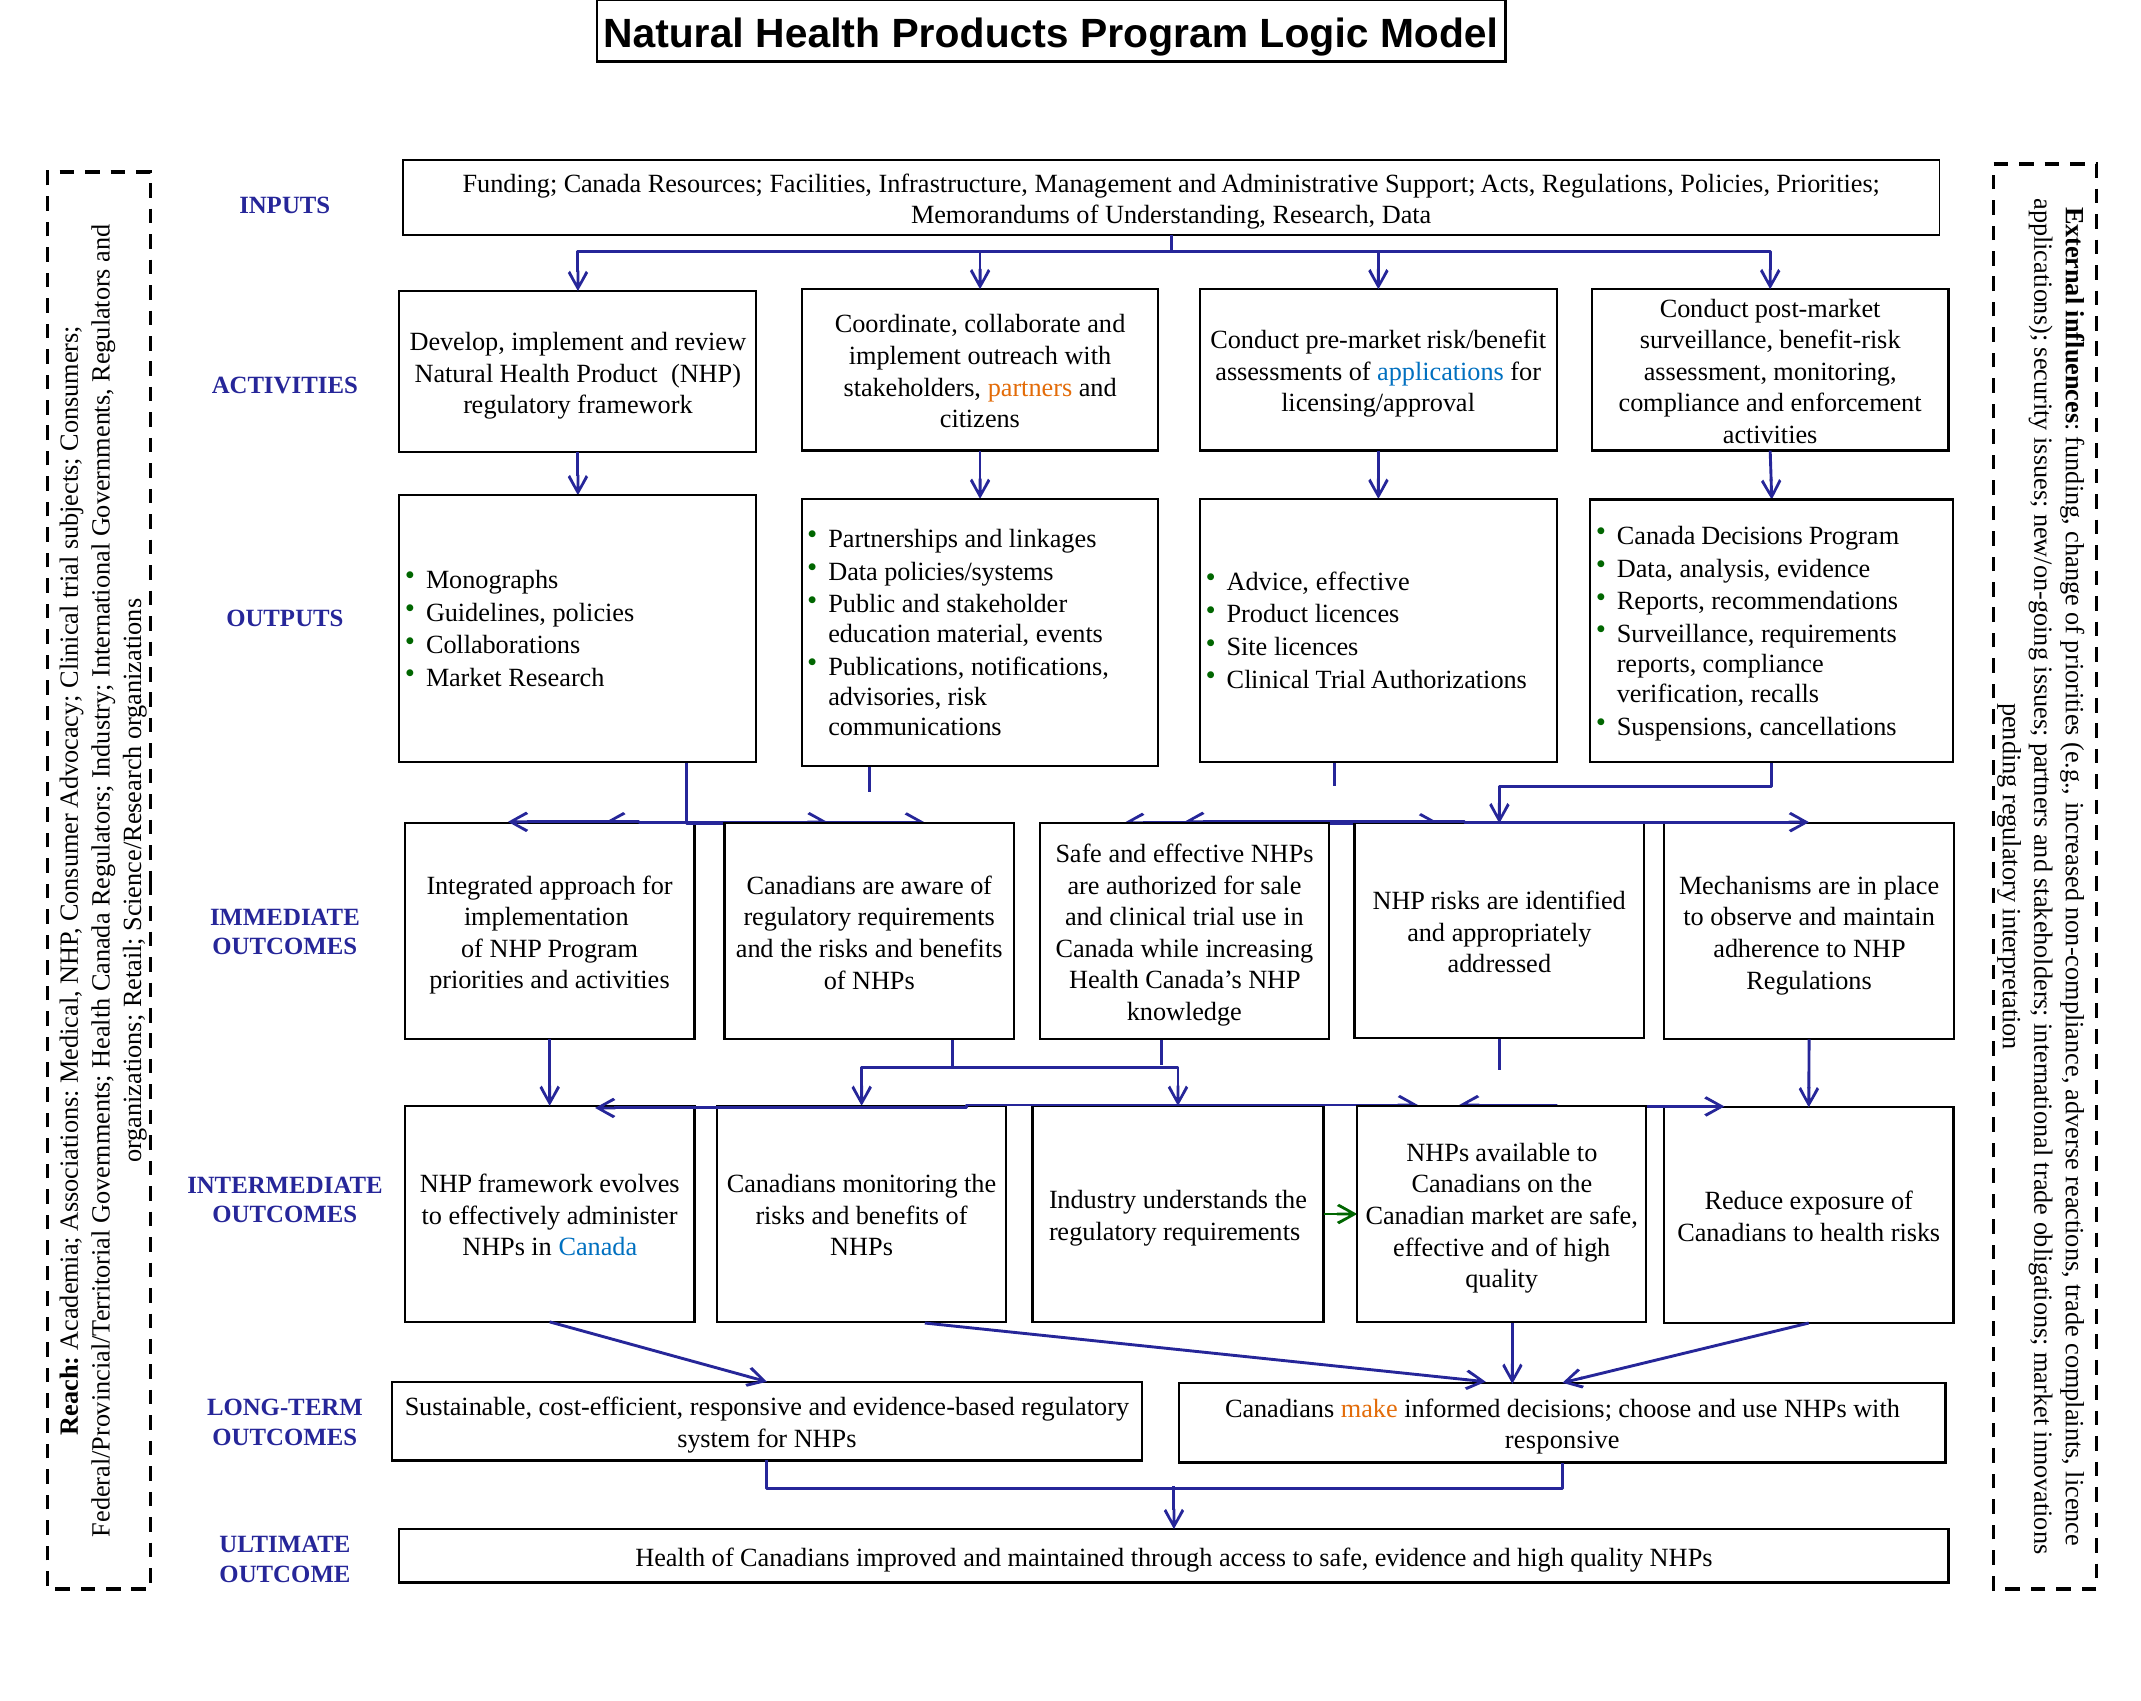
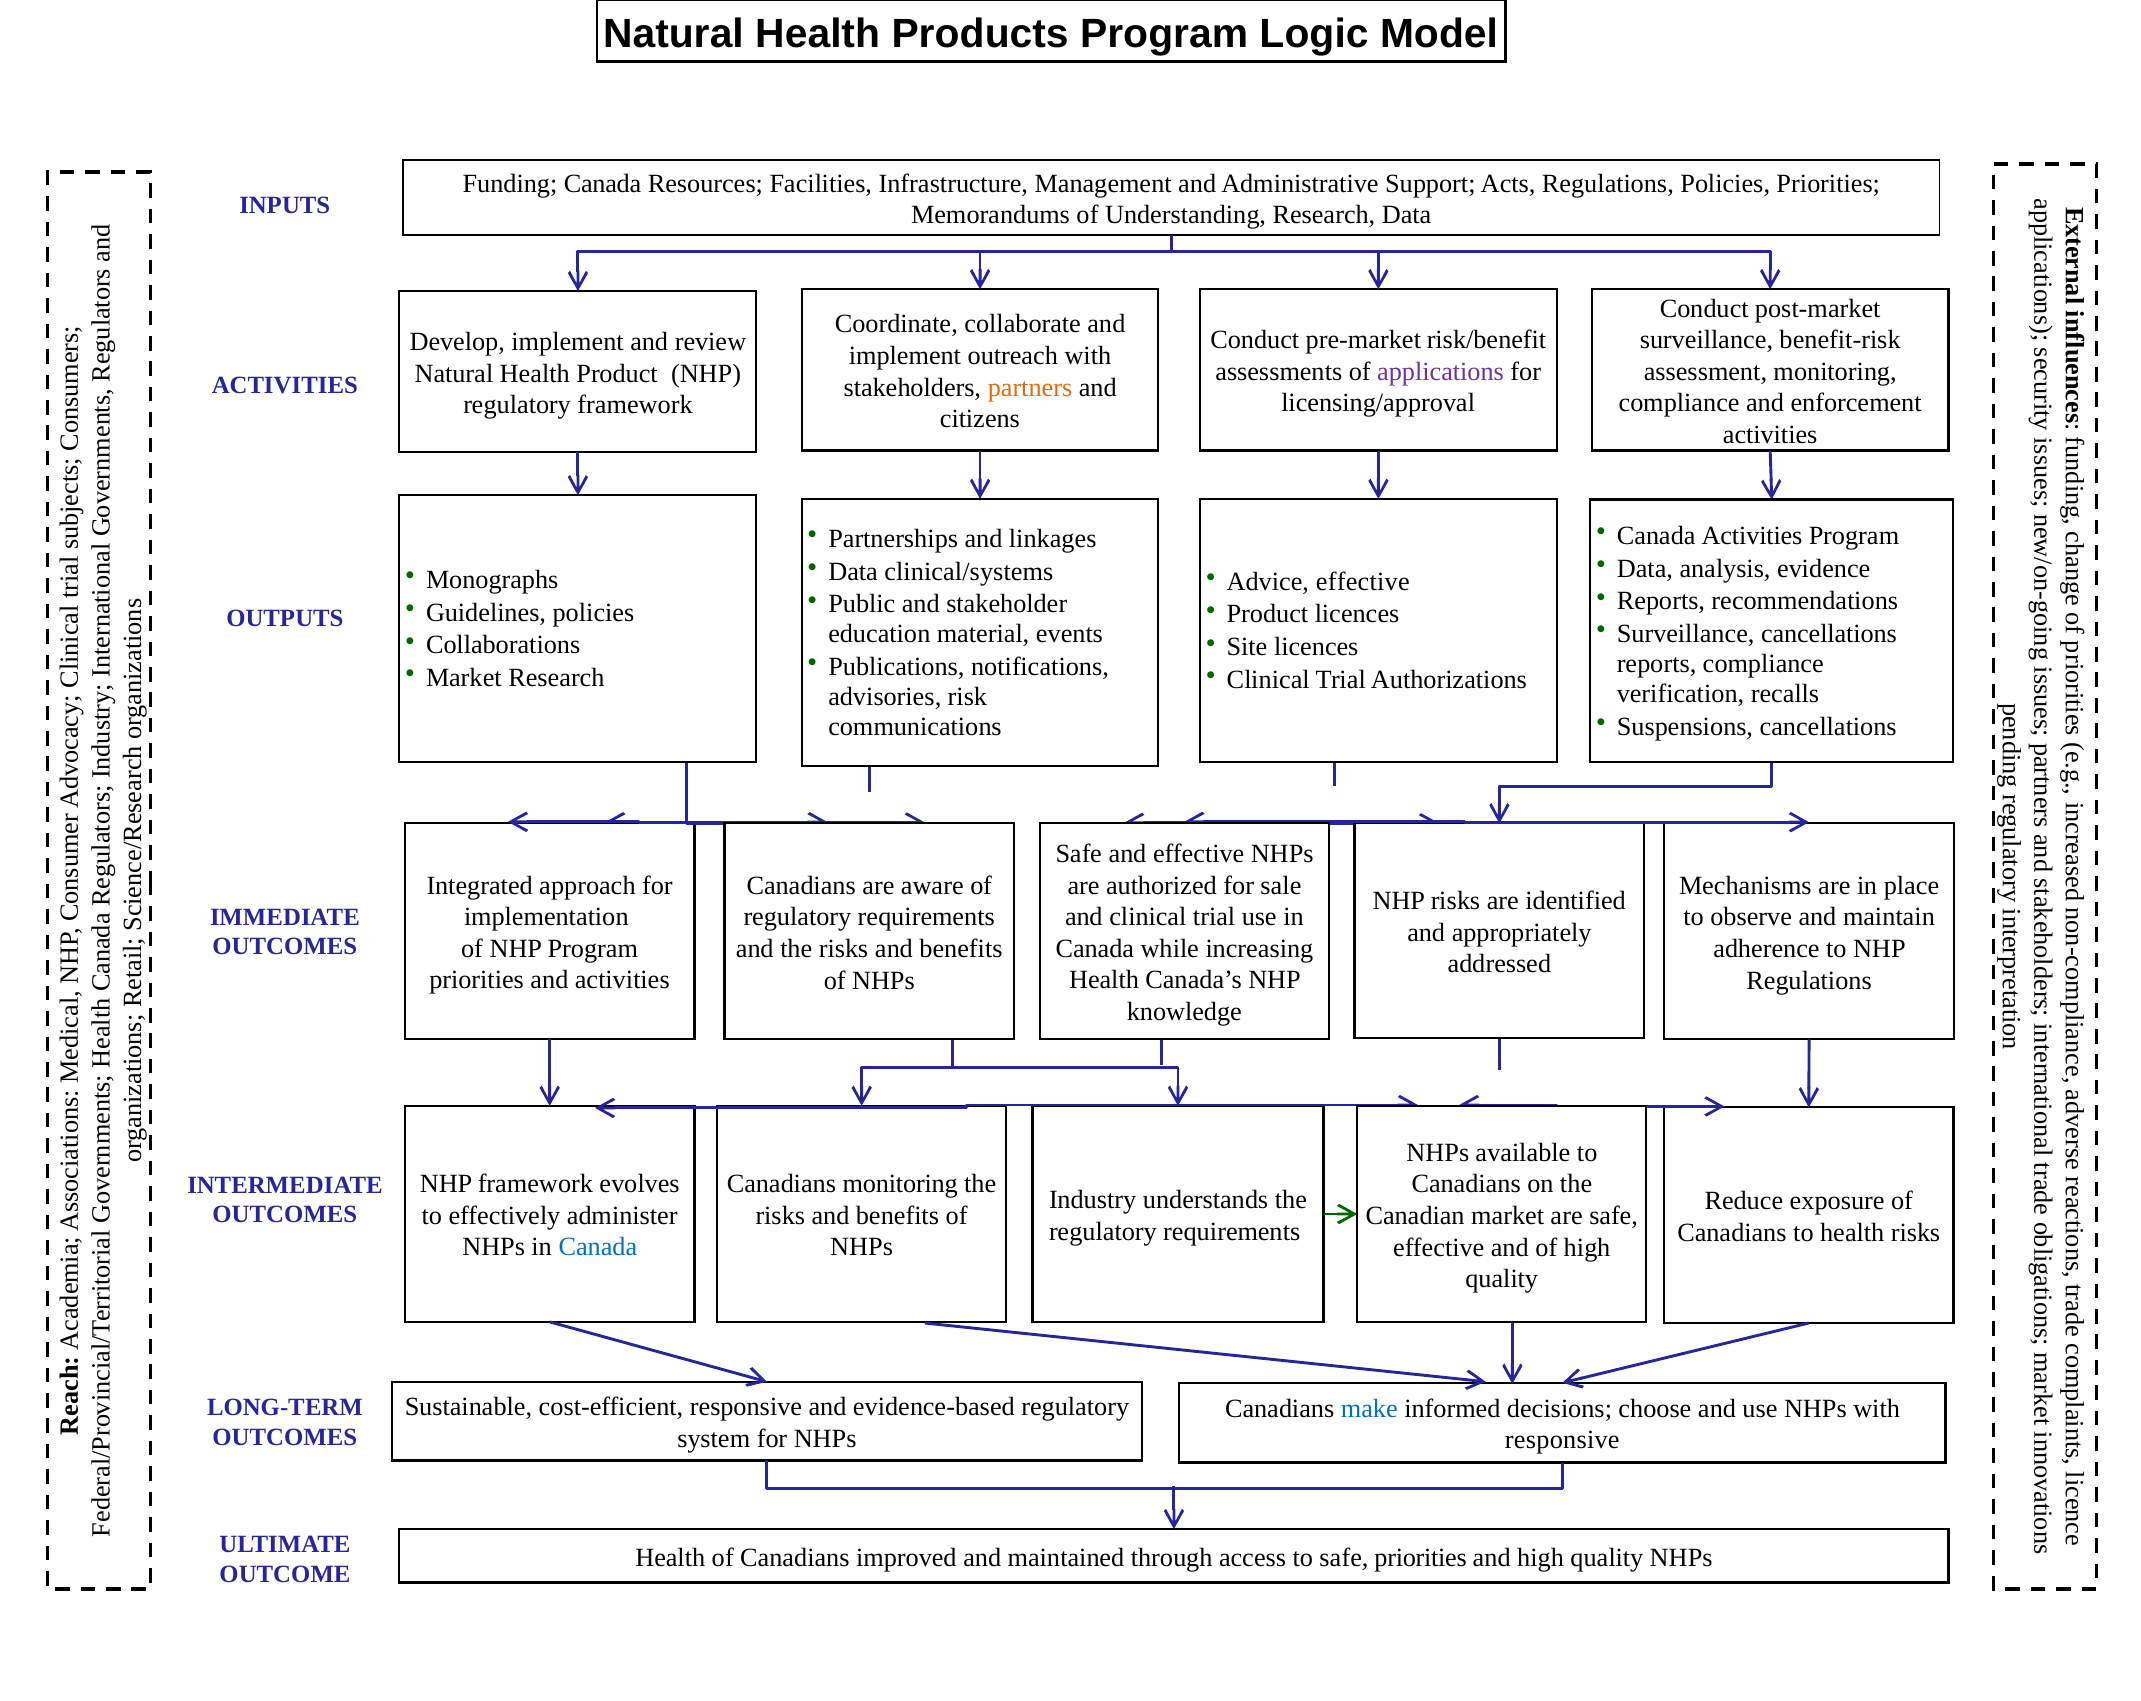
applications colour: blue -> purple
Canada Decisions: Decisions -> Activities
policies/systems: policies/systems -> clinical/systems
Surveillance requirements: requirements -> cancellations
make colour: orange -> blue
safe evidence: evidence -> priorities
